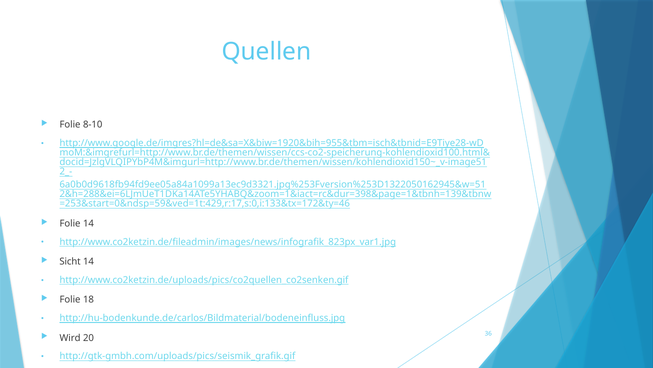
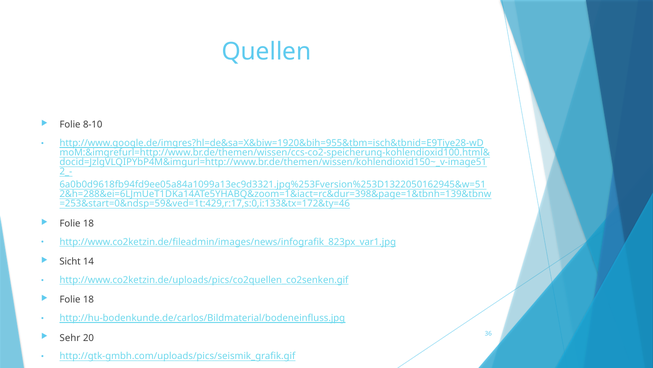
14 at (88, 223): 14 -> 18
Wird: Wird -> Sehr
